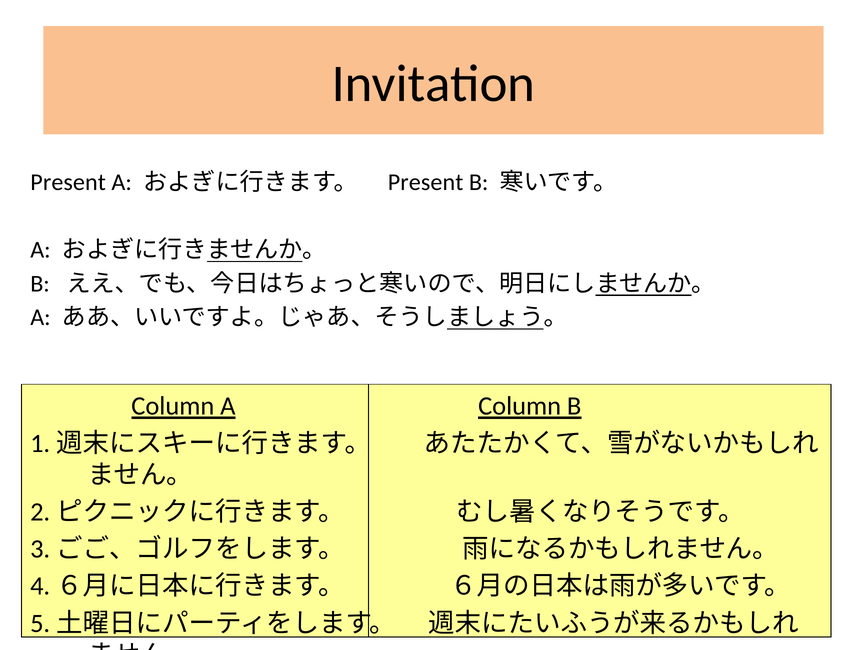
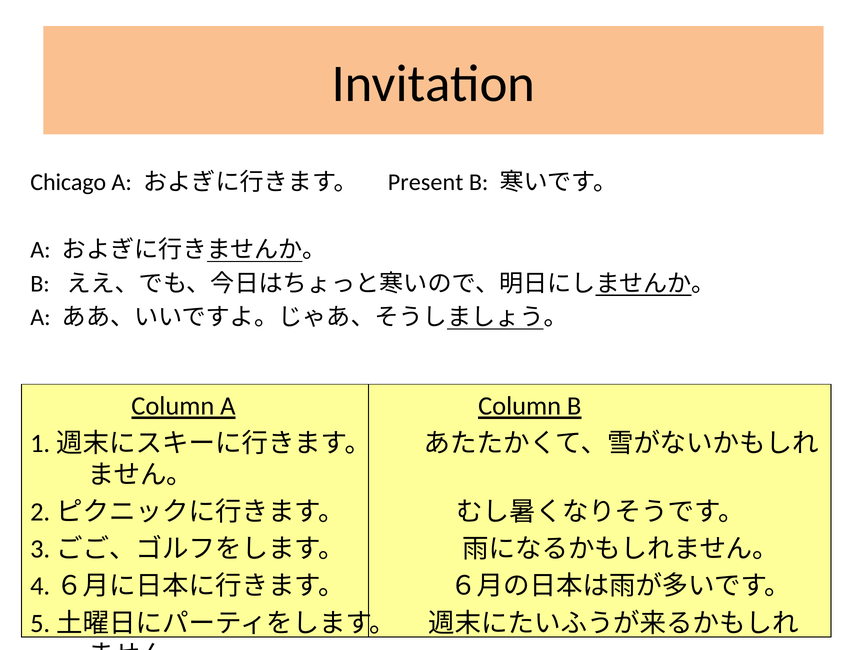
Present at (68, 182): Present -> Chicago
